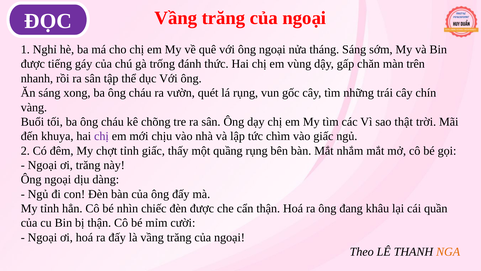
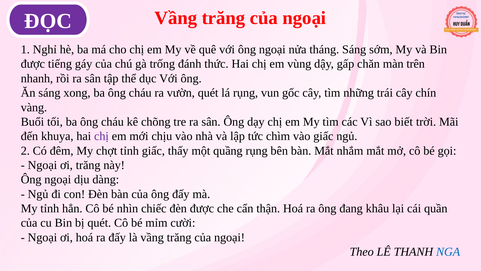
thật: thật -> biết
bị thận: thận -> quét
NGA colour: orange -> blue
